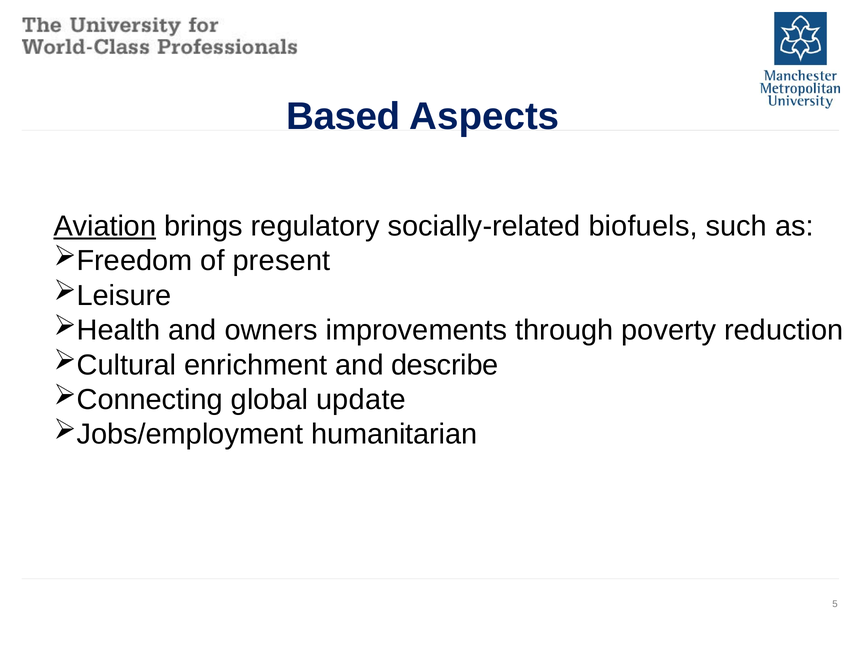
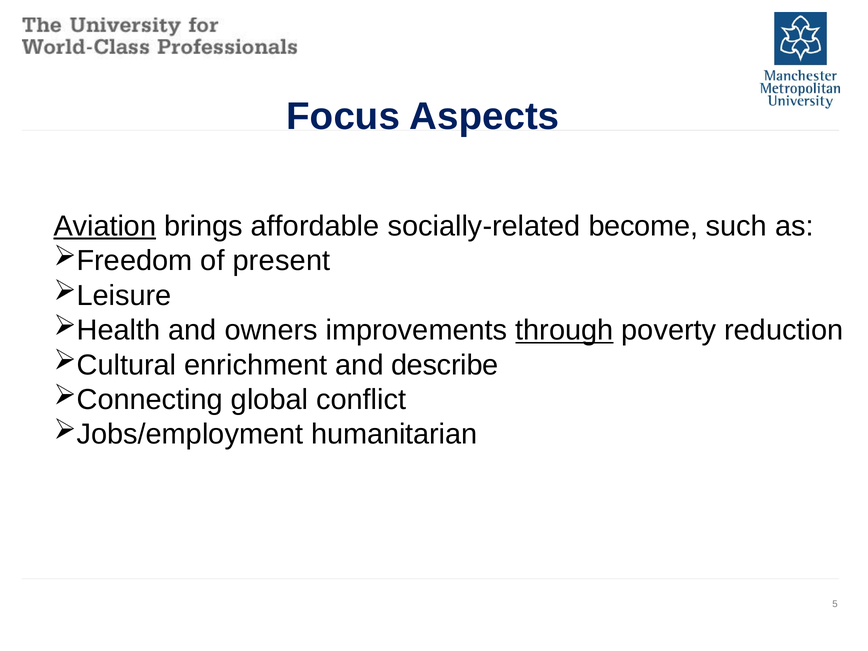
Based: Based -> Focus
regulatory: regulatory -> affordable
biofuels: biofuels -> become
through underline: none -> present
update: update -> conflict
